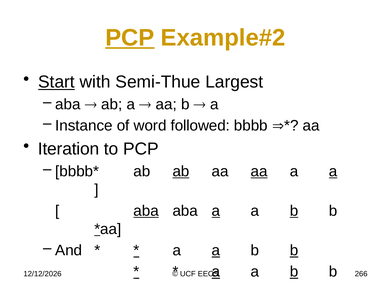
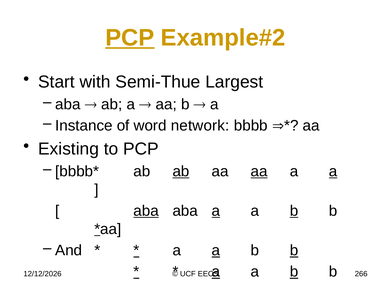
Start underline: present -> none
followed: followed -> network
Iteration: Iteration -> Existing
